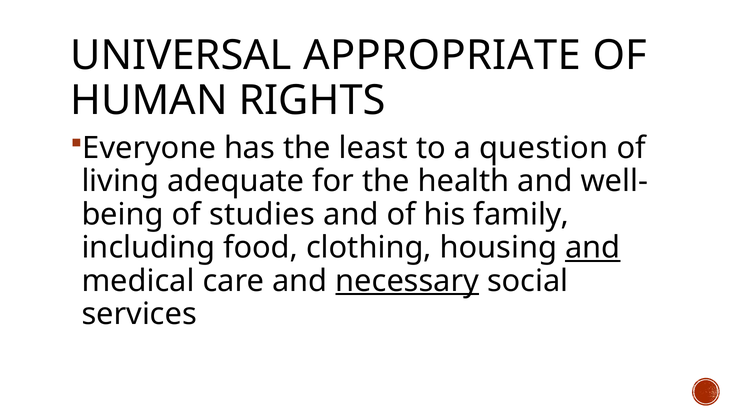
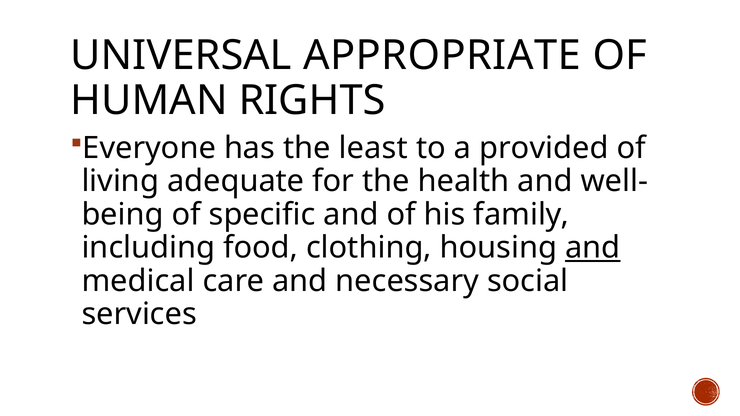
question: question -> provided
studies: studies -> specific
necessary underline: present -> none
